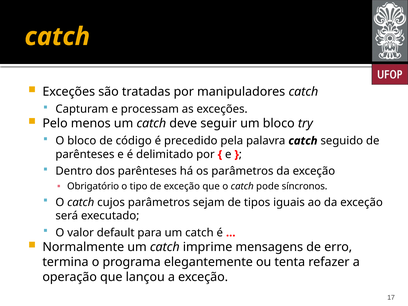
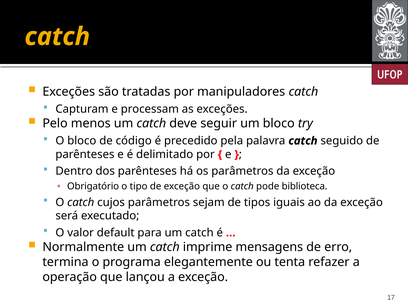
síncronos: síncronos -> biblioteca
